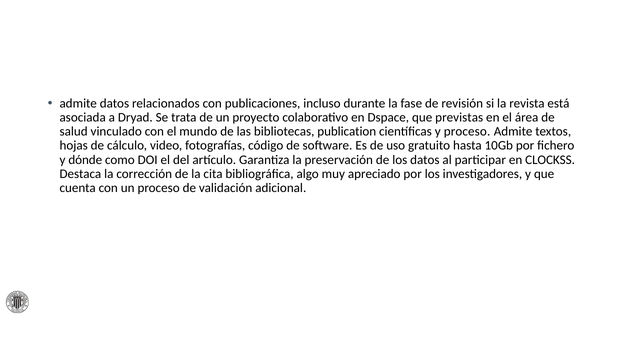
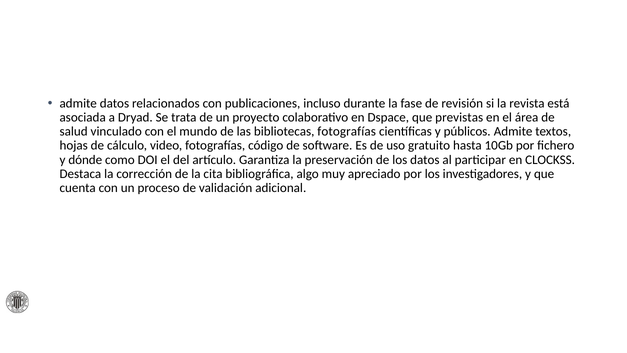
bibliotecas publication: publication -> fotografías
y proceso: proceso -> públicos
